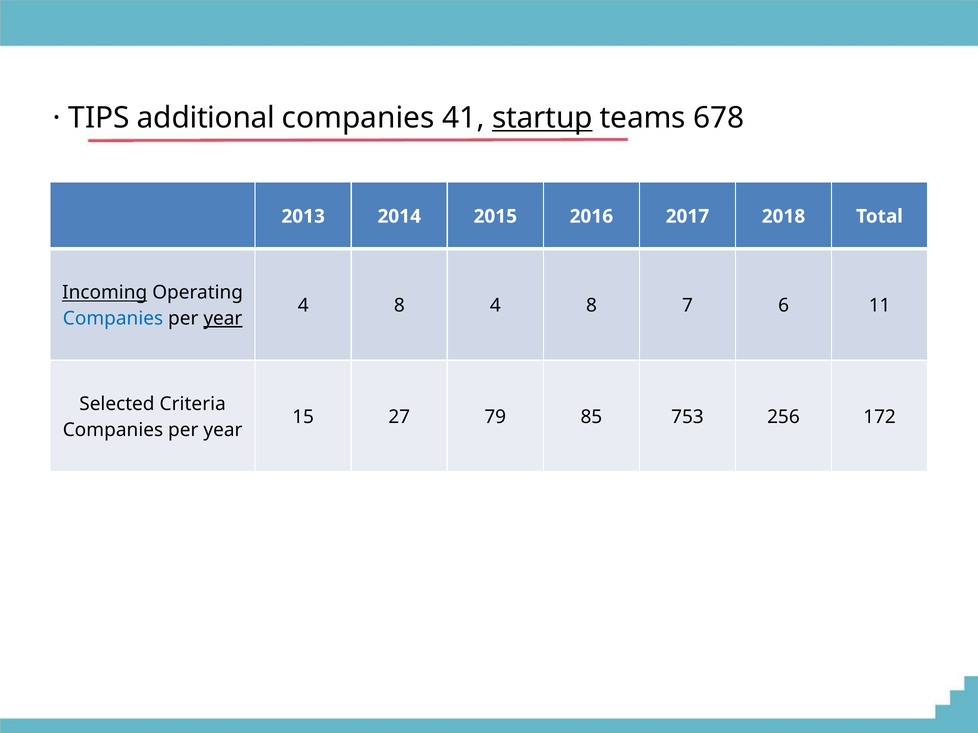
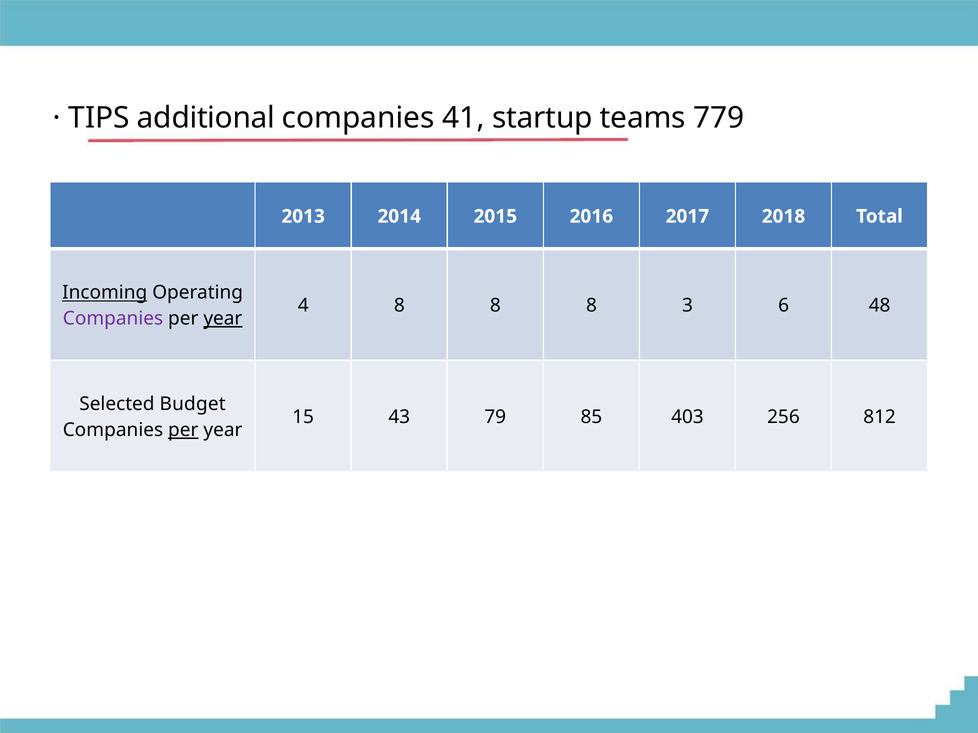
startup underline: present -> none
678: 678 -> 779
4 8 4: 4 -> 8
7: 7 -> 3
11: 11 -> 48
Companies at (113, 319) colour: blue -> purple
Criteria: Criteria -> Budget
27: 27 -> 43
753: 753 -> 403
172: 172 -> 812
per at (183, 430) underline: none -> present
